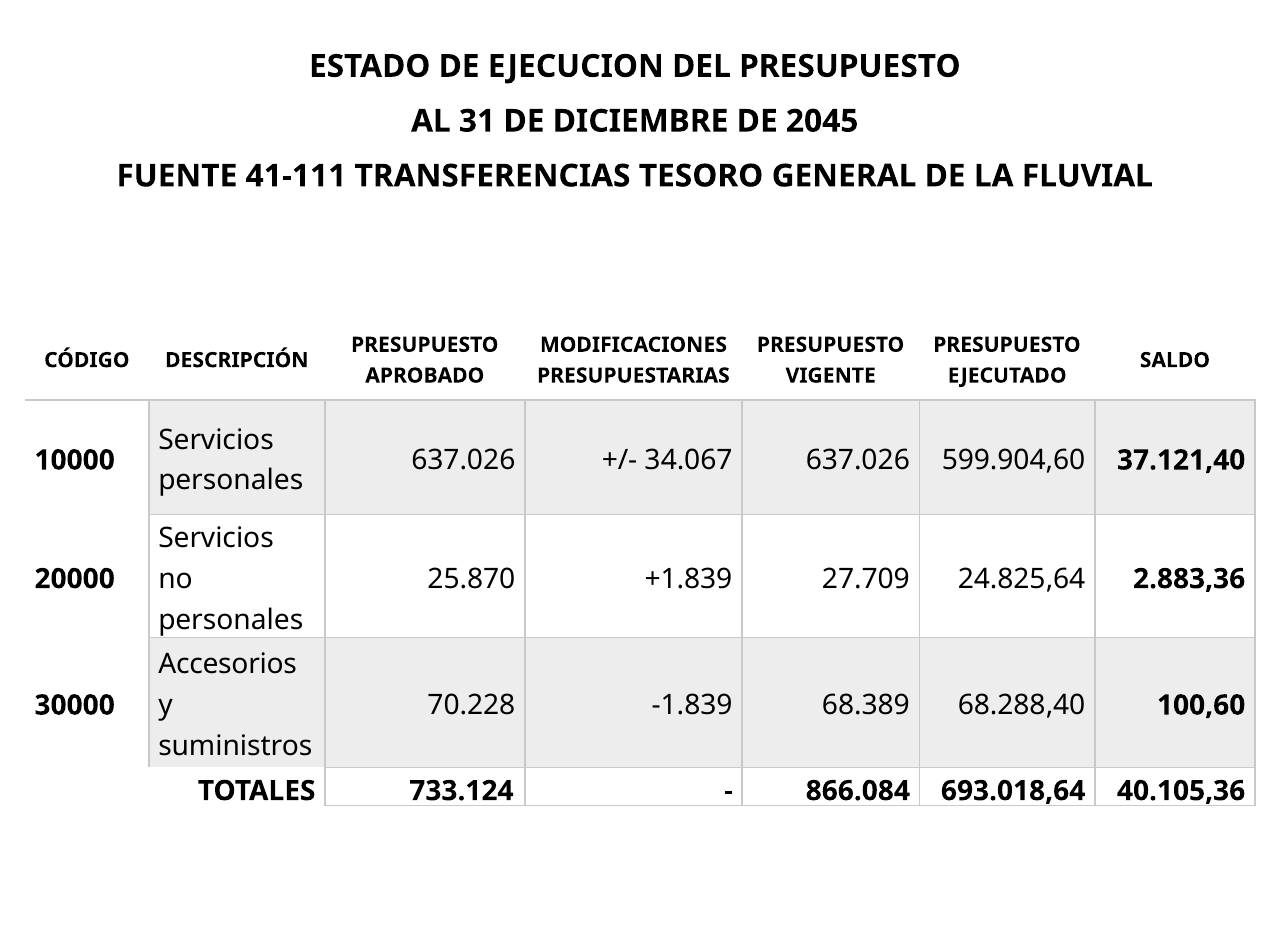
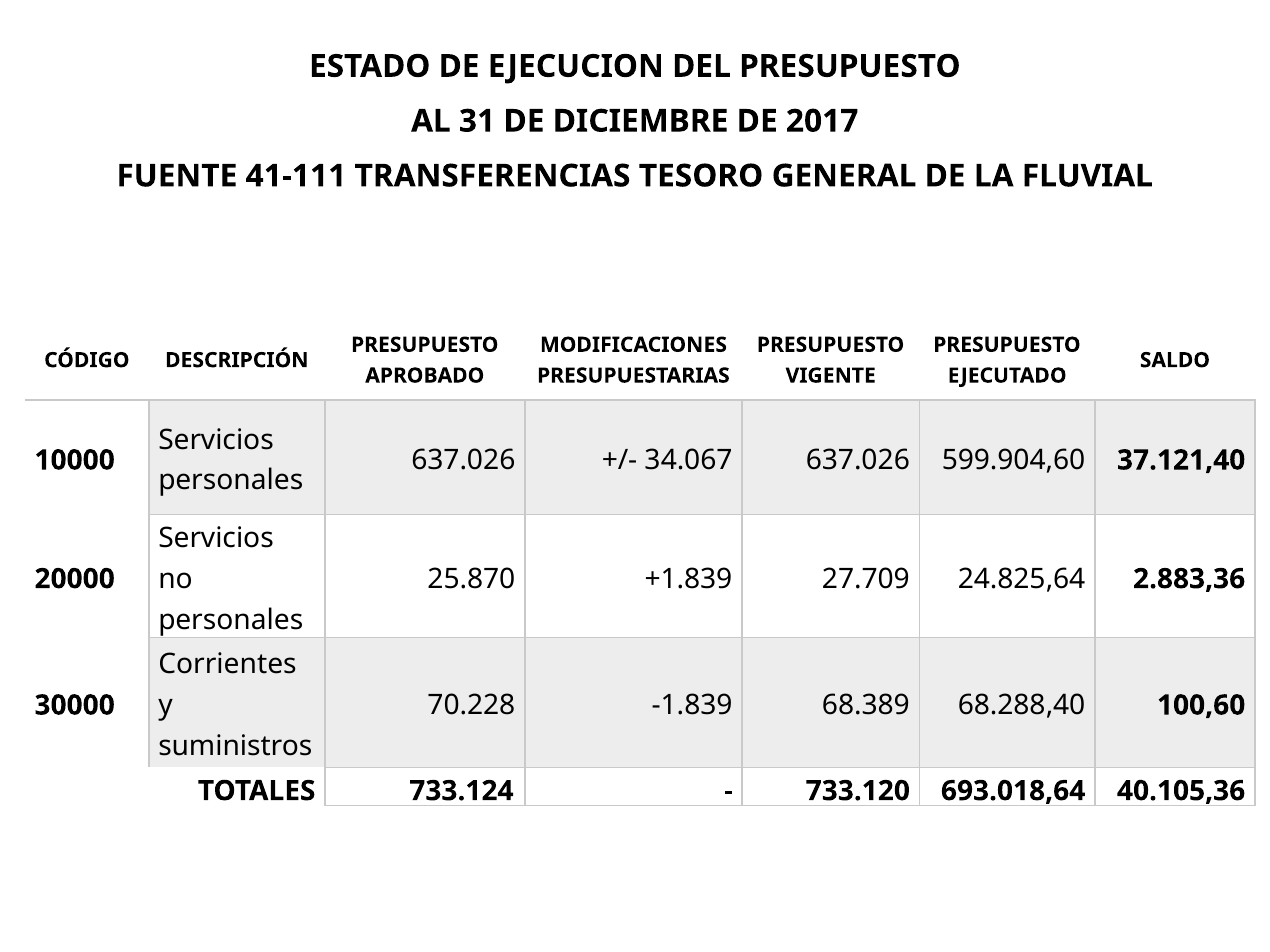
2045: 2045 -> 2017
Accesorios: Accesorios -> Corrientes
866.084: 866.084 -> 733.120
